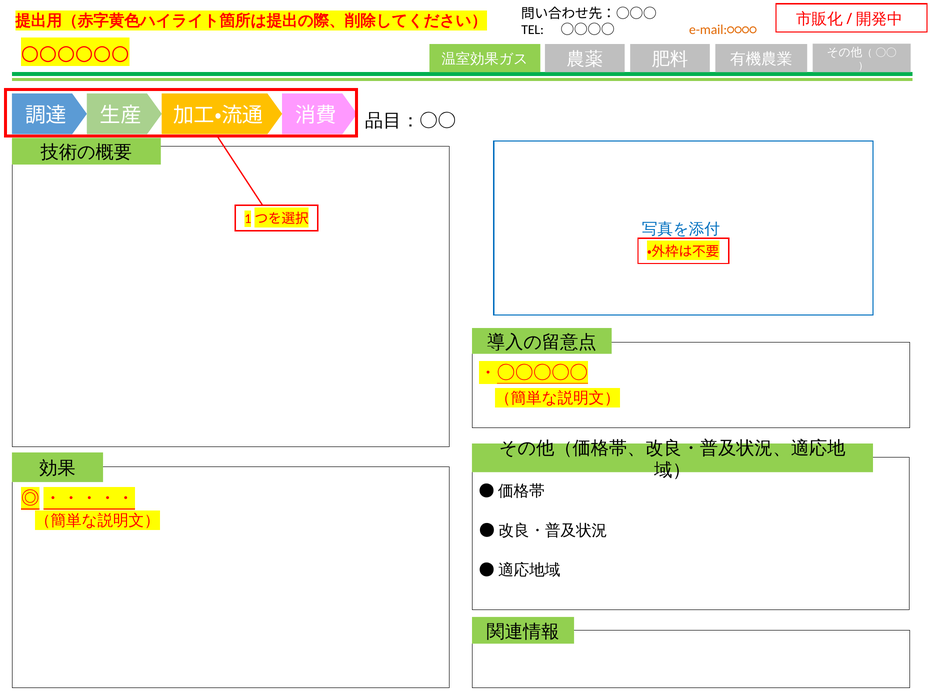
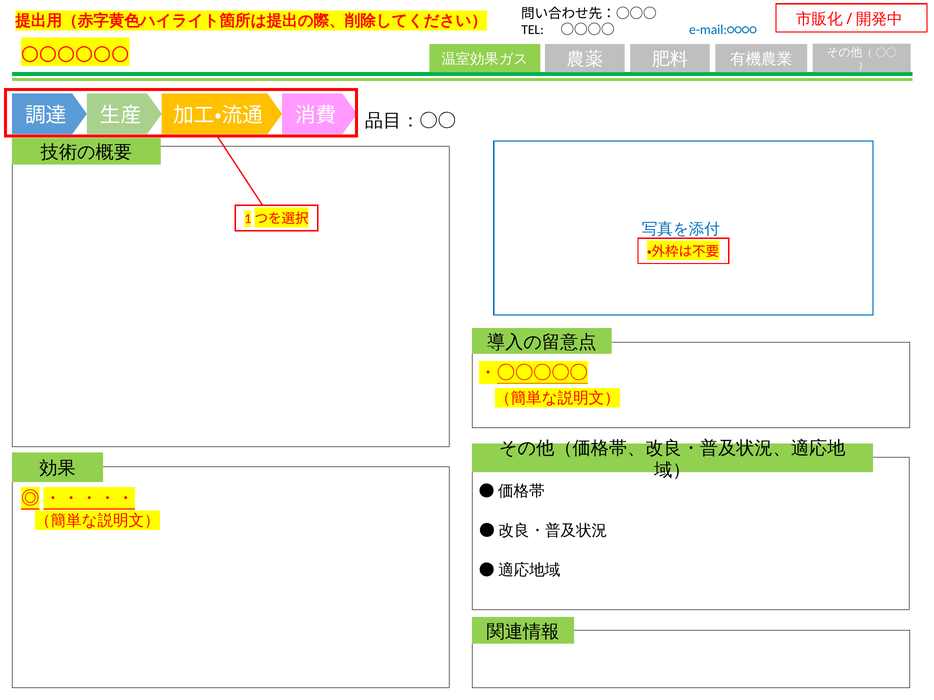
e-mail:○○○○ colour: orange -> blue
